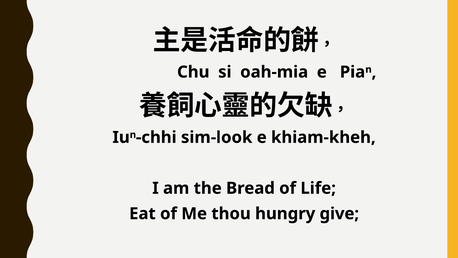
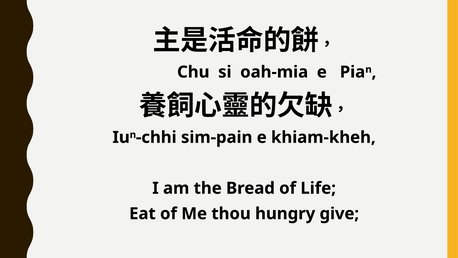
sim-look: sim-look -> sim-pain
